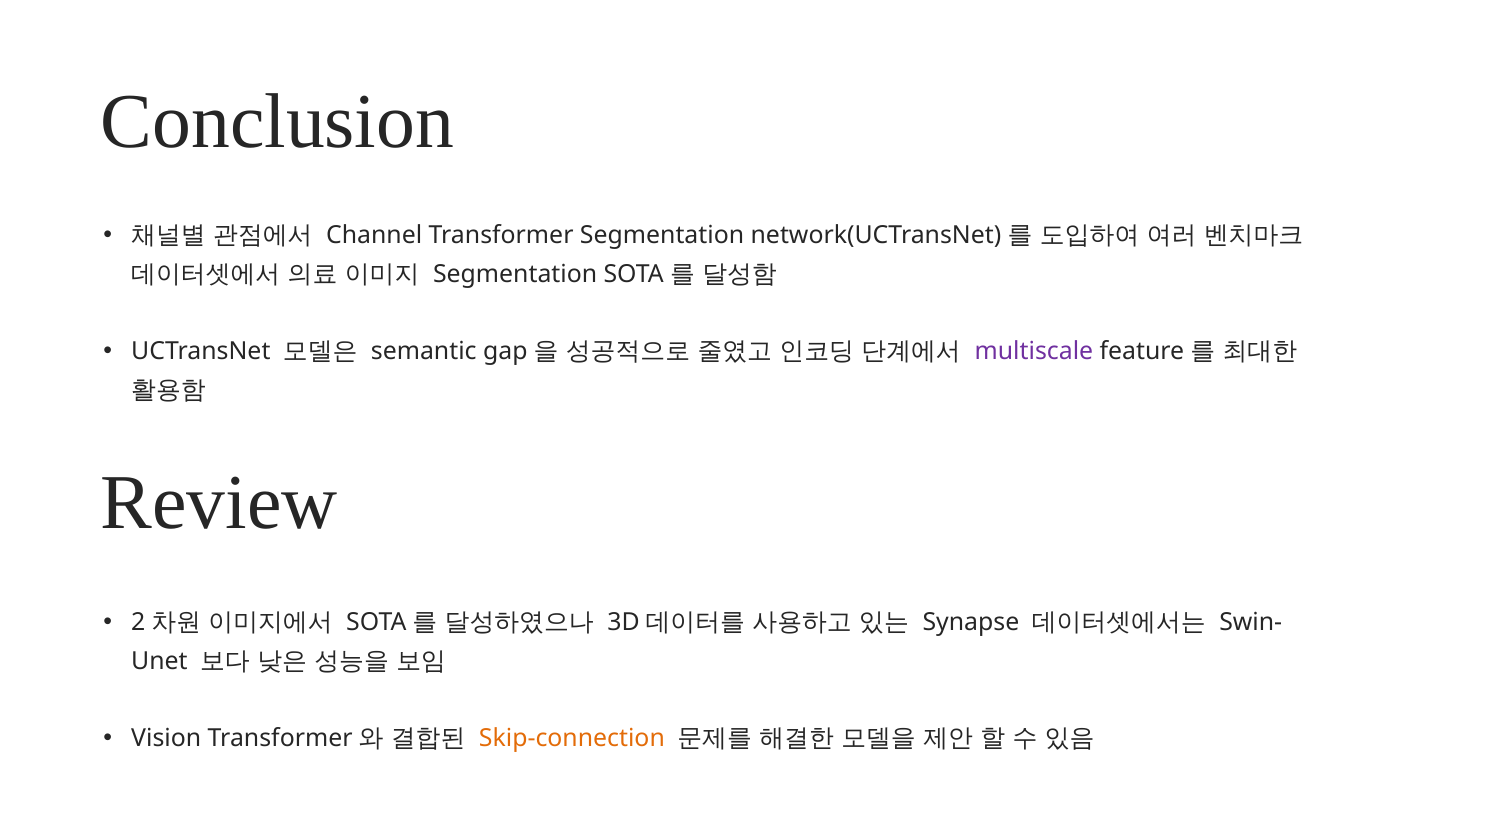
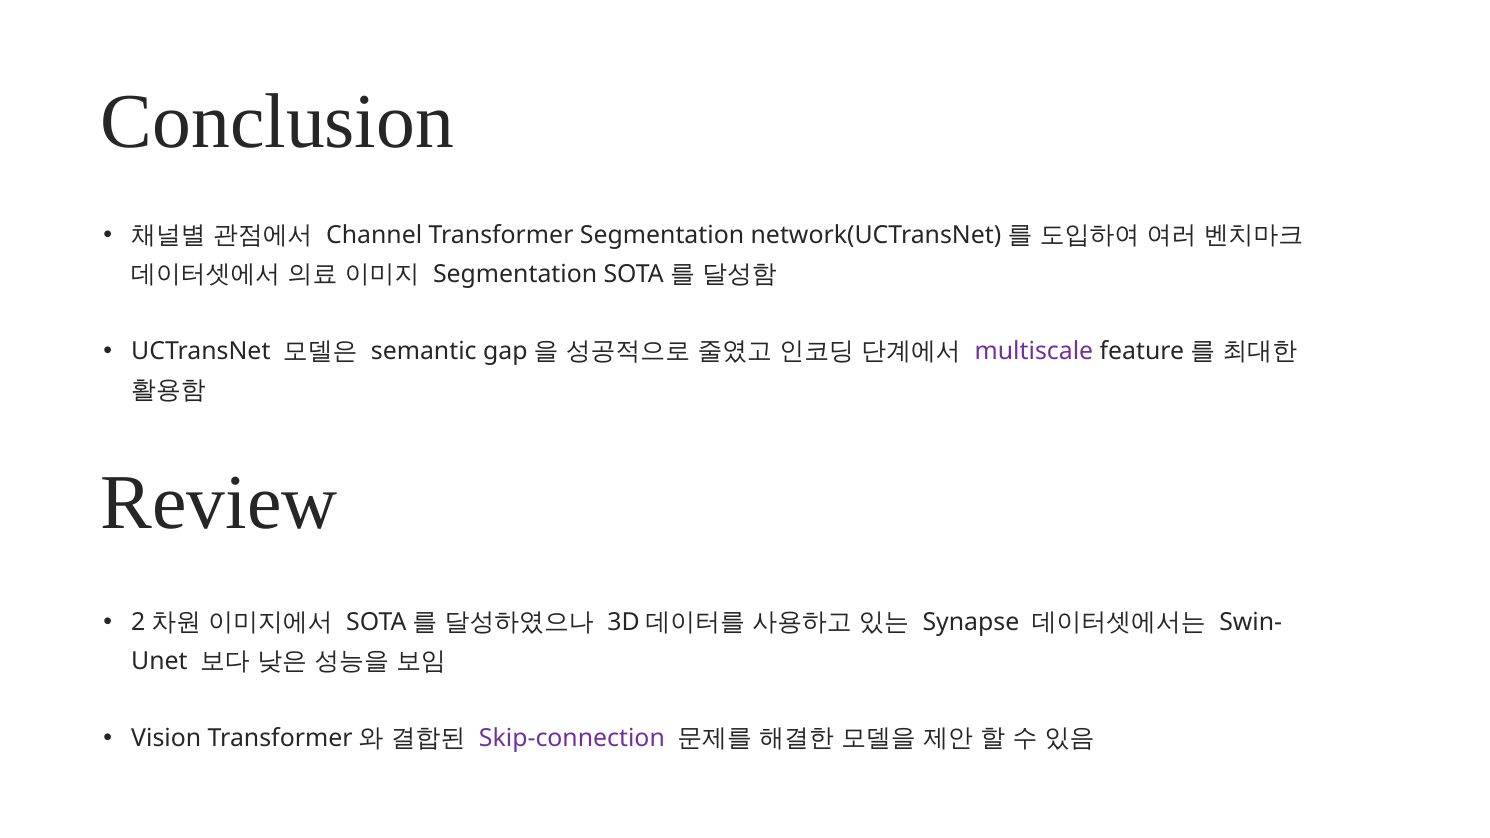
Skip-connection colour: orange -> purple
